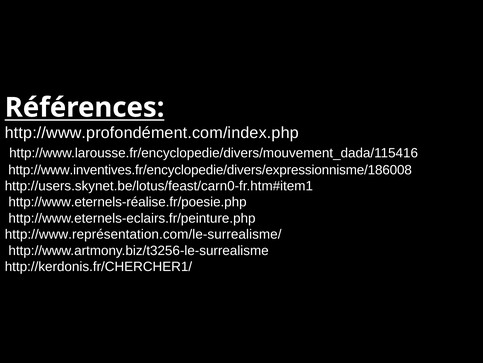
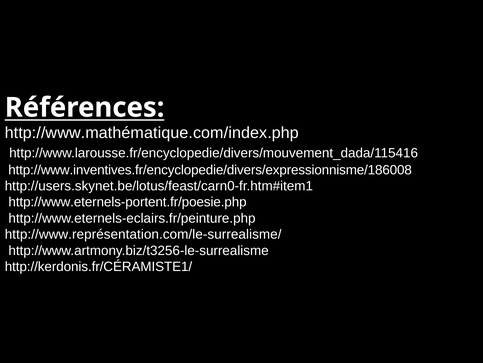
http://www.profondément.com/index.php: http://www.profondément.com/index.php -> http://www.mathématique.com/index.php
http://www.eternels-réalise.fr/poesie.php: http://www.eternels-réalise.fr/poesie.php -> http://www.eternels-portent.fr/poesie.php
http://kerdonis.fr/CHERCHER1/: http://kerdonis.fr/CHERCHER1/ -> http://kerdonis.fr/CÉRAMISTE1/
